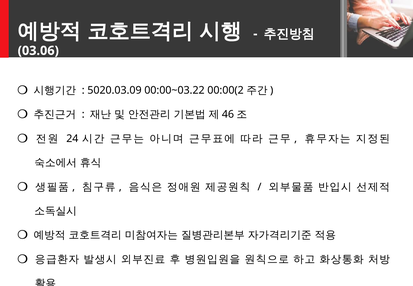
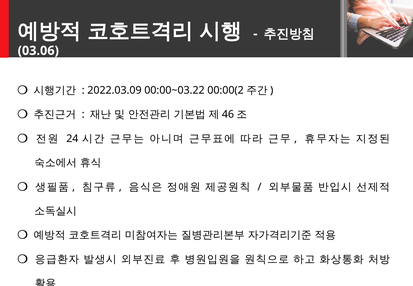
5020.03.09: 5020.03.09 -> 2022.03.09
